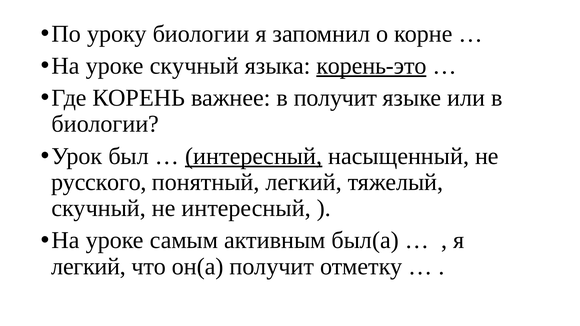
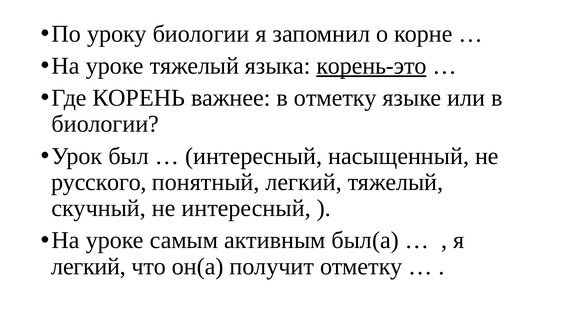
уроке скучный: скучный -> тяжелый
в получит: получит -> отметку
интересный at (254, 156) underline: present -> none
